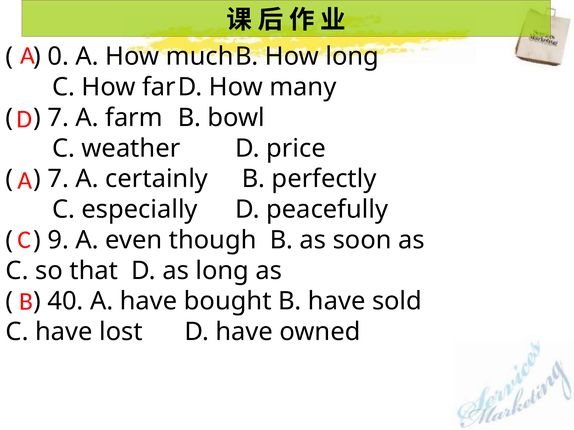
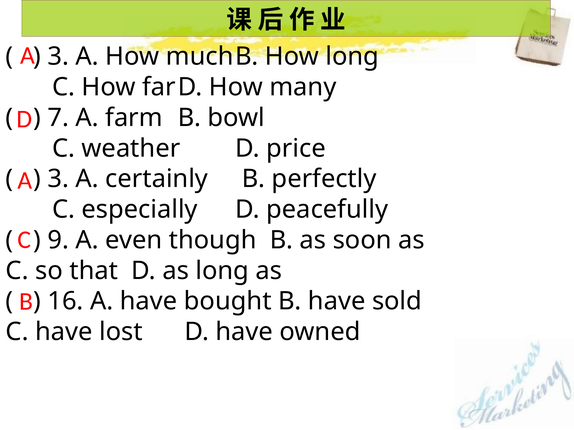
0 at (58, 57): 0 -> 3
7 at (58, 179): 7 -> 3
40: 40 -> 16
